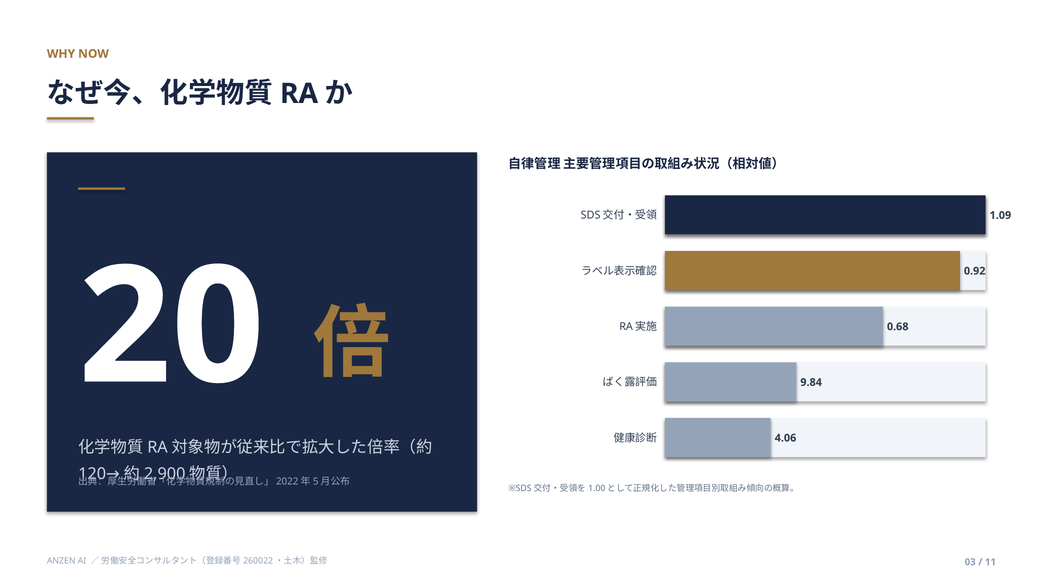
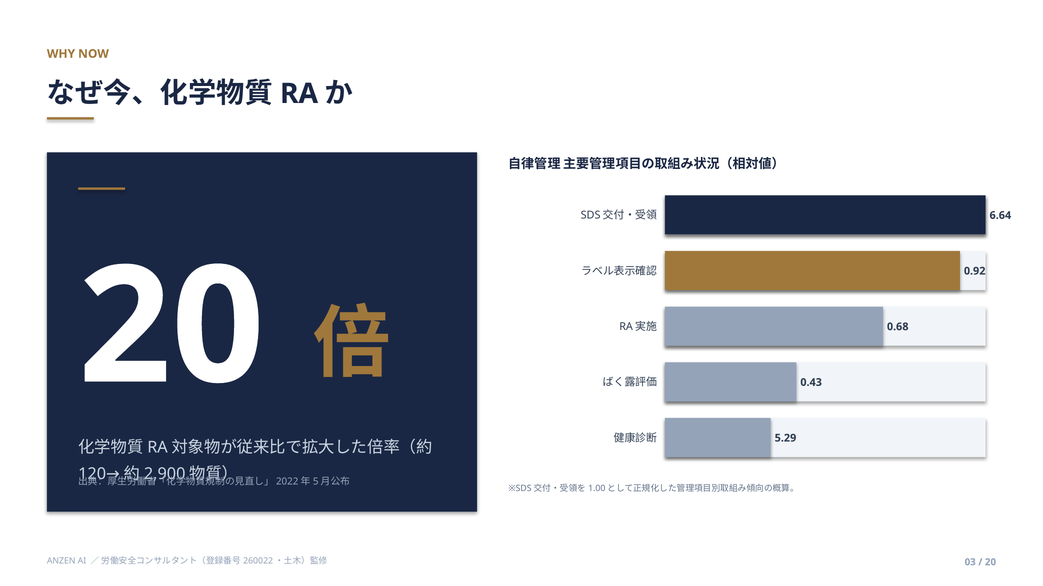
1.09: 1.09 -> 6.64
9.84: 9.84 -> 0.43
4.06: 4.06 -> 5.29
11 at (990, 563): 11 -> 20
